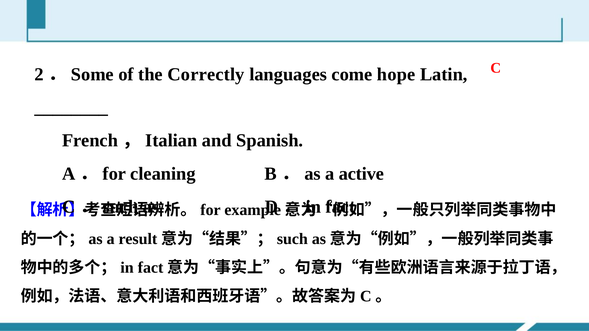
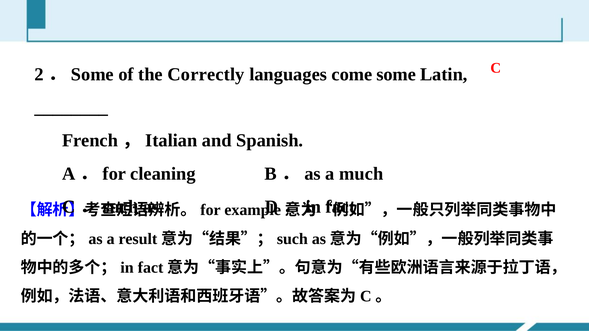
come hope: hope -> some
active: active -> much
